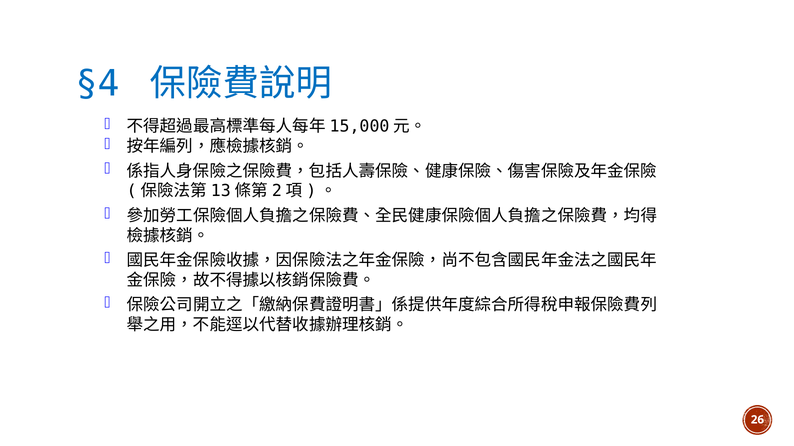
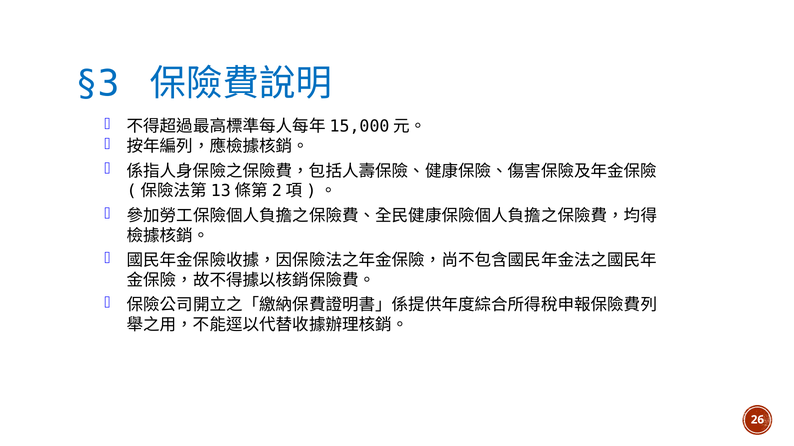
§4: §4 -> §3
